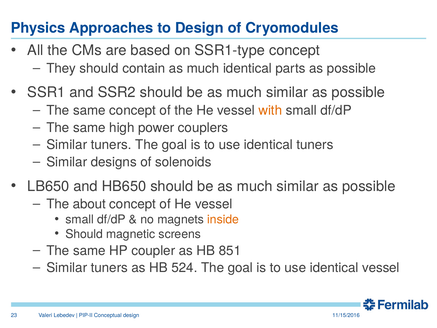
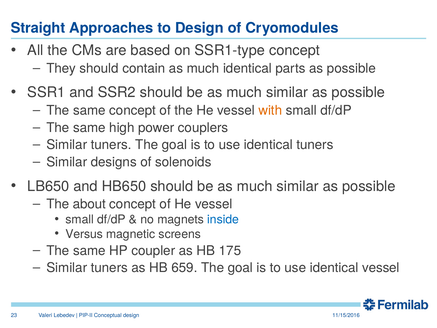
Physics: Physics -> Straight
inside colour: orange -> blue
Should at (84, 234): Should -> Versus
851: 851 -> 175
524: 524 -> 659
